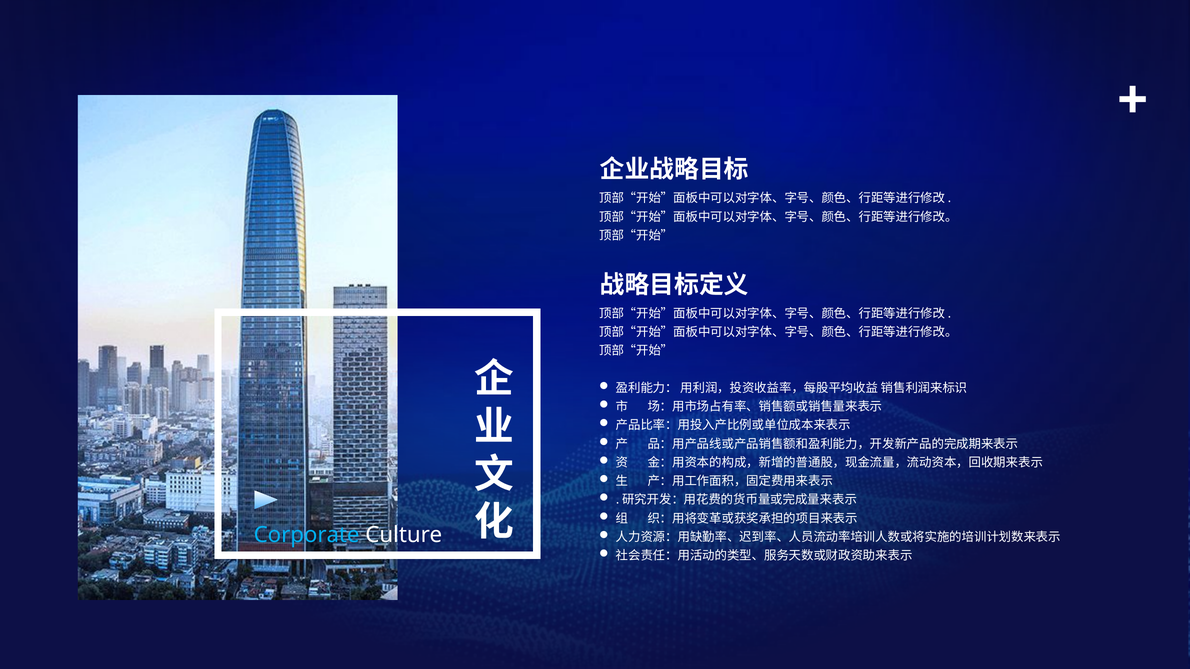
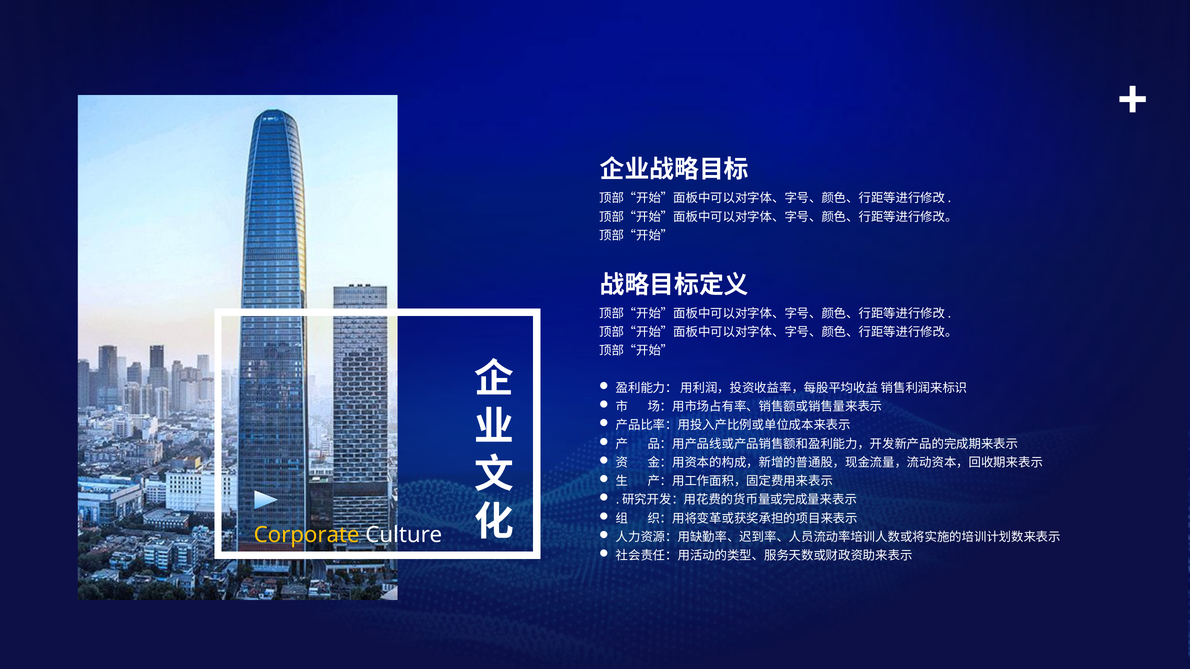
Corporate colour: light blue -> yellow
